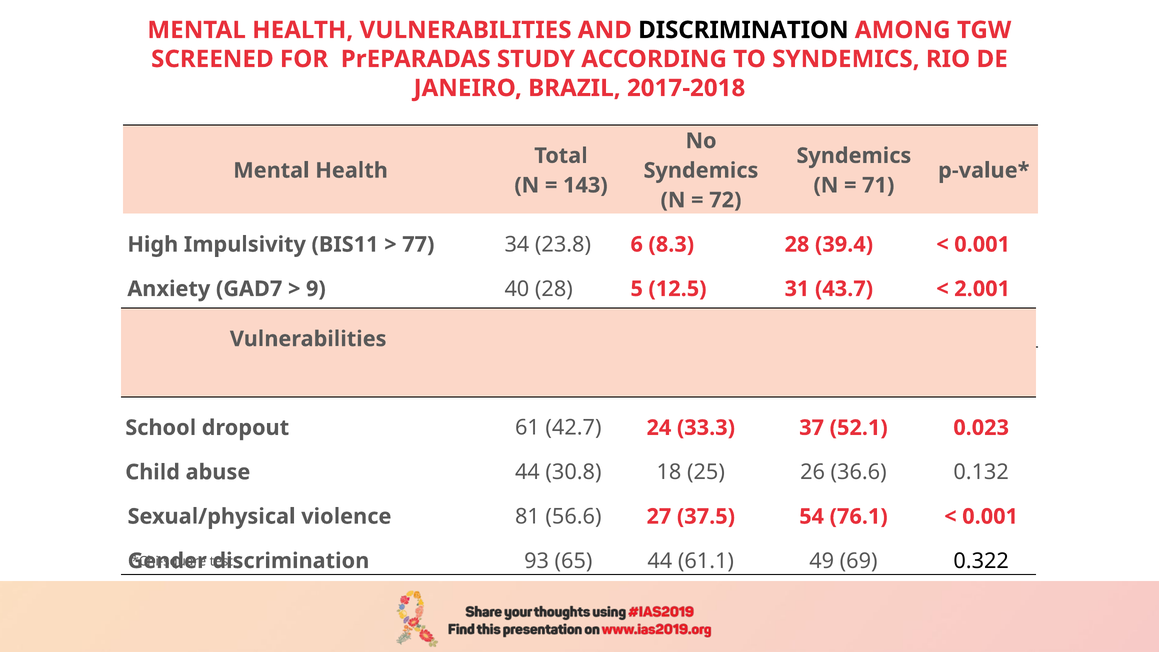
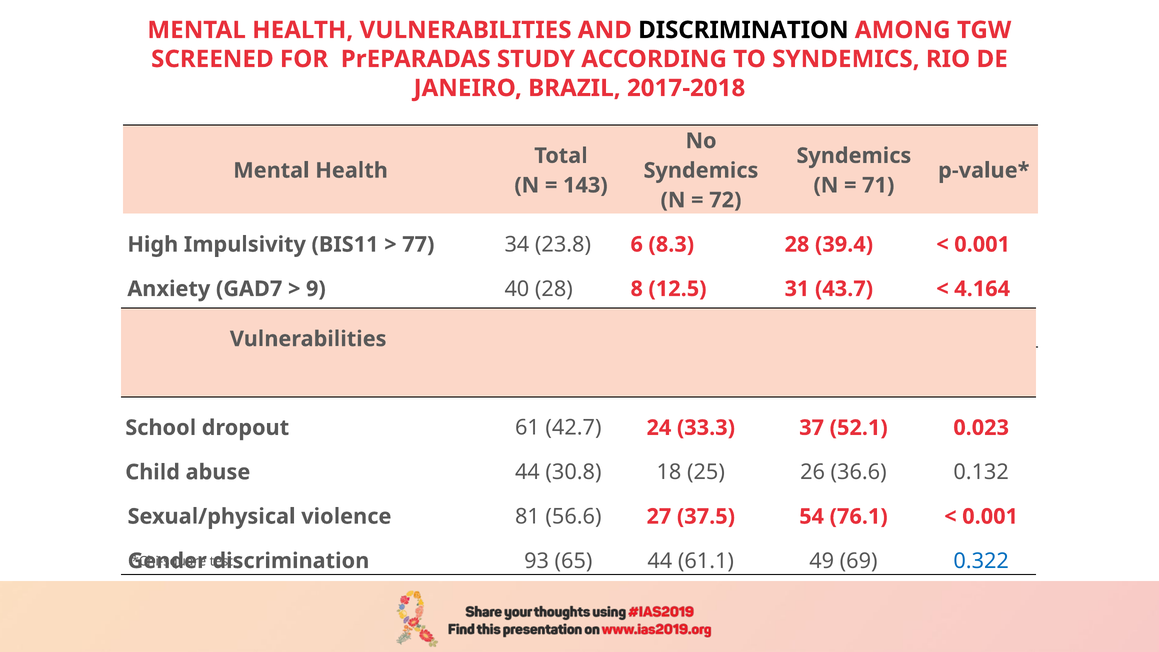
5: 5 -> 8
2.001: 2.001 -> 4.164
0.322 colour: black -> blue
